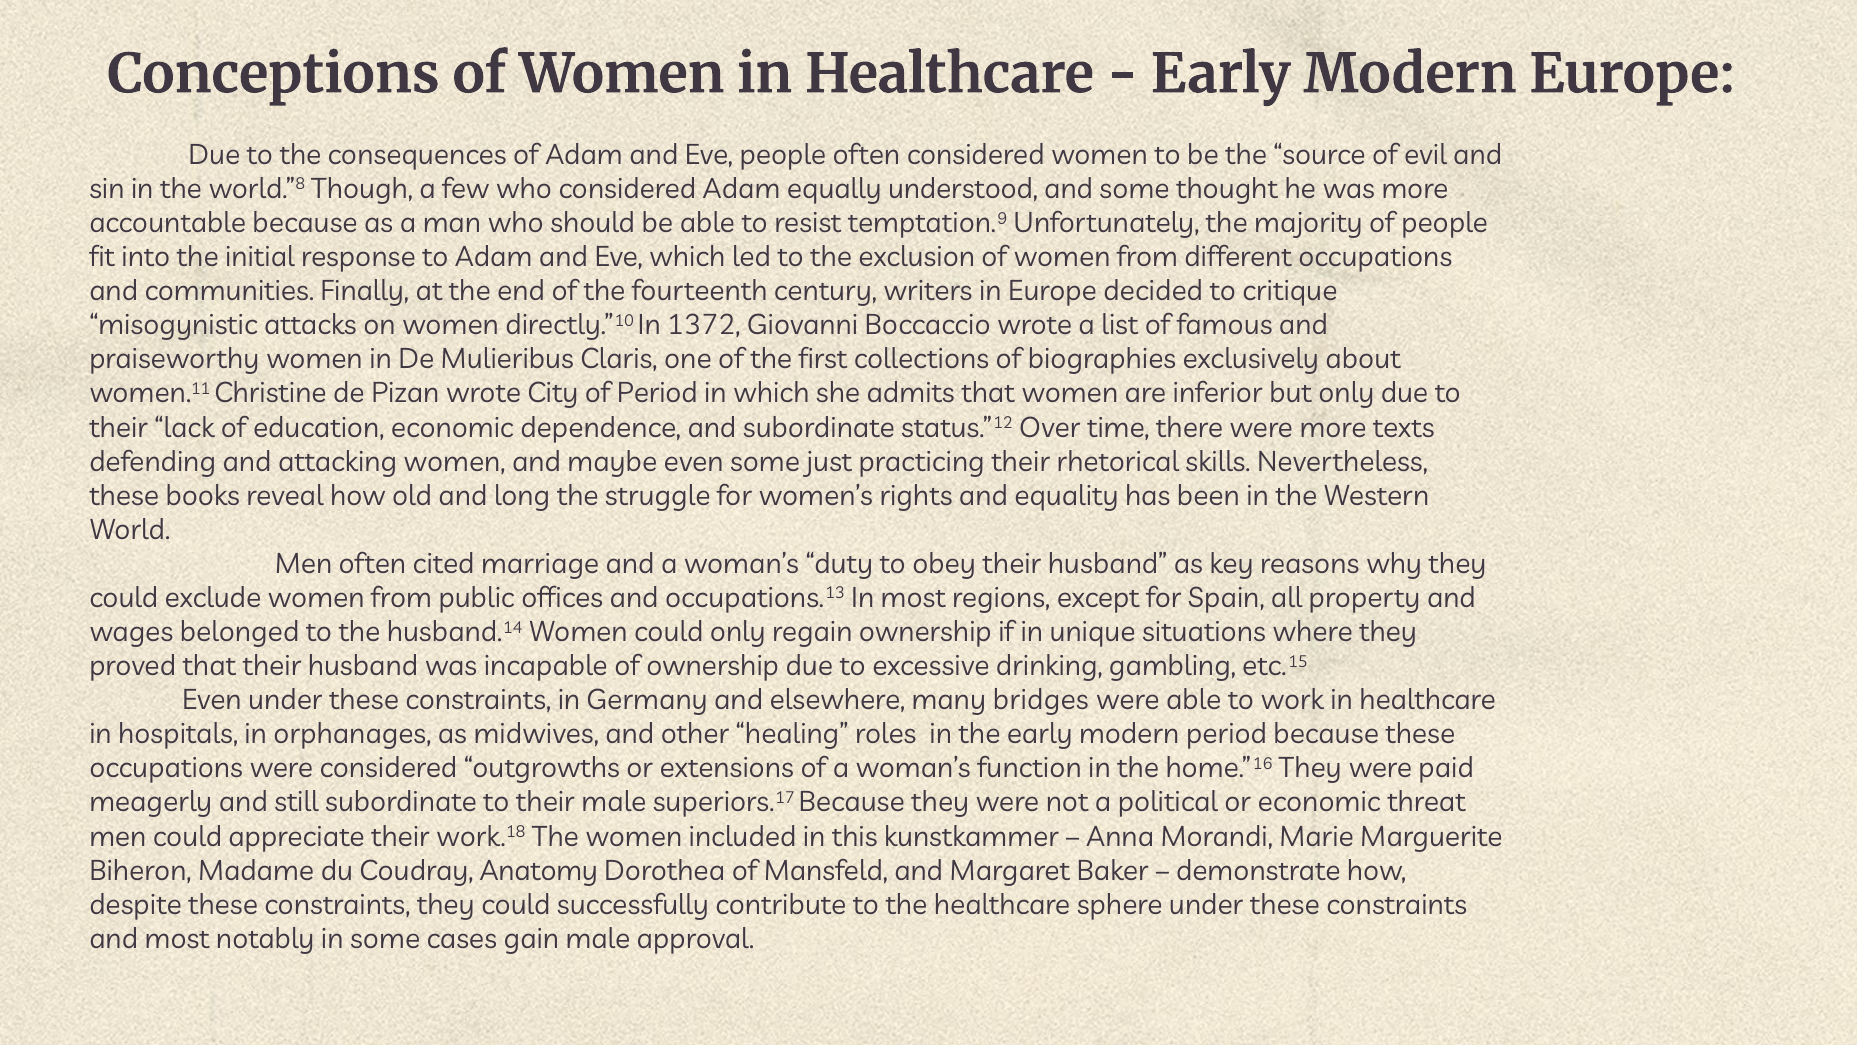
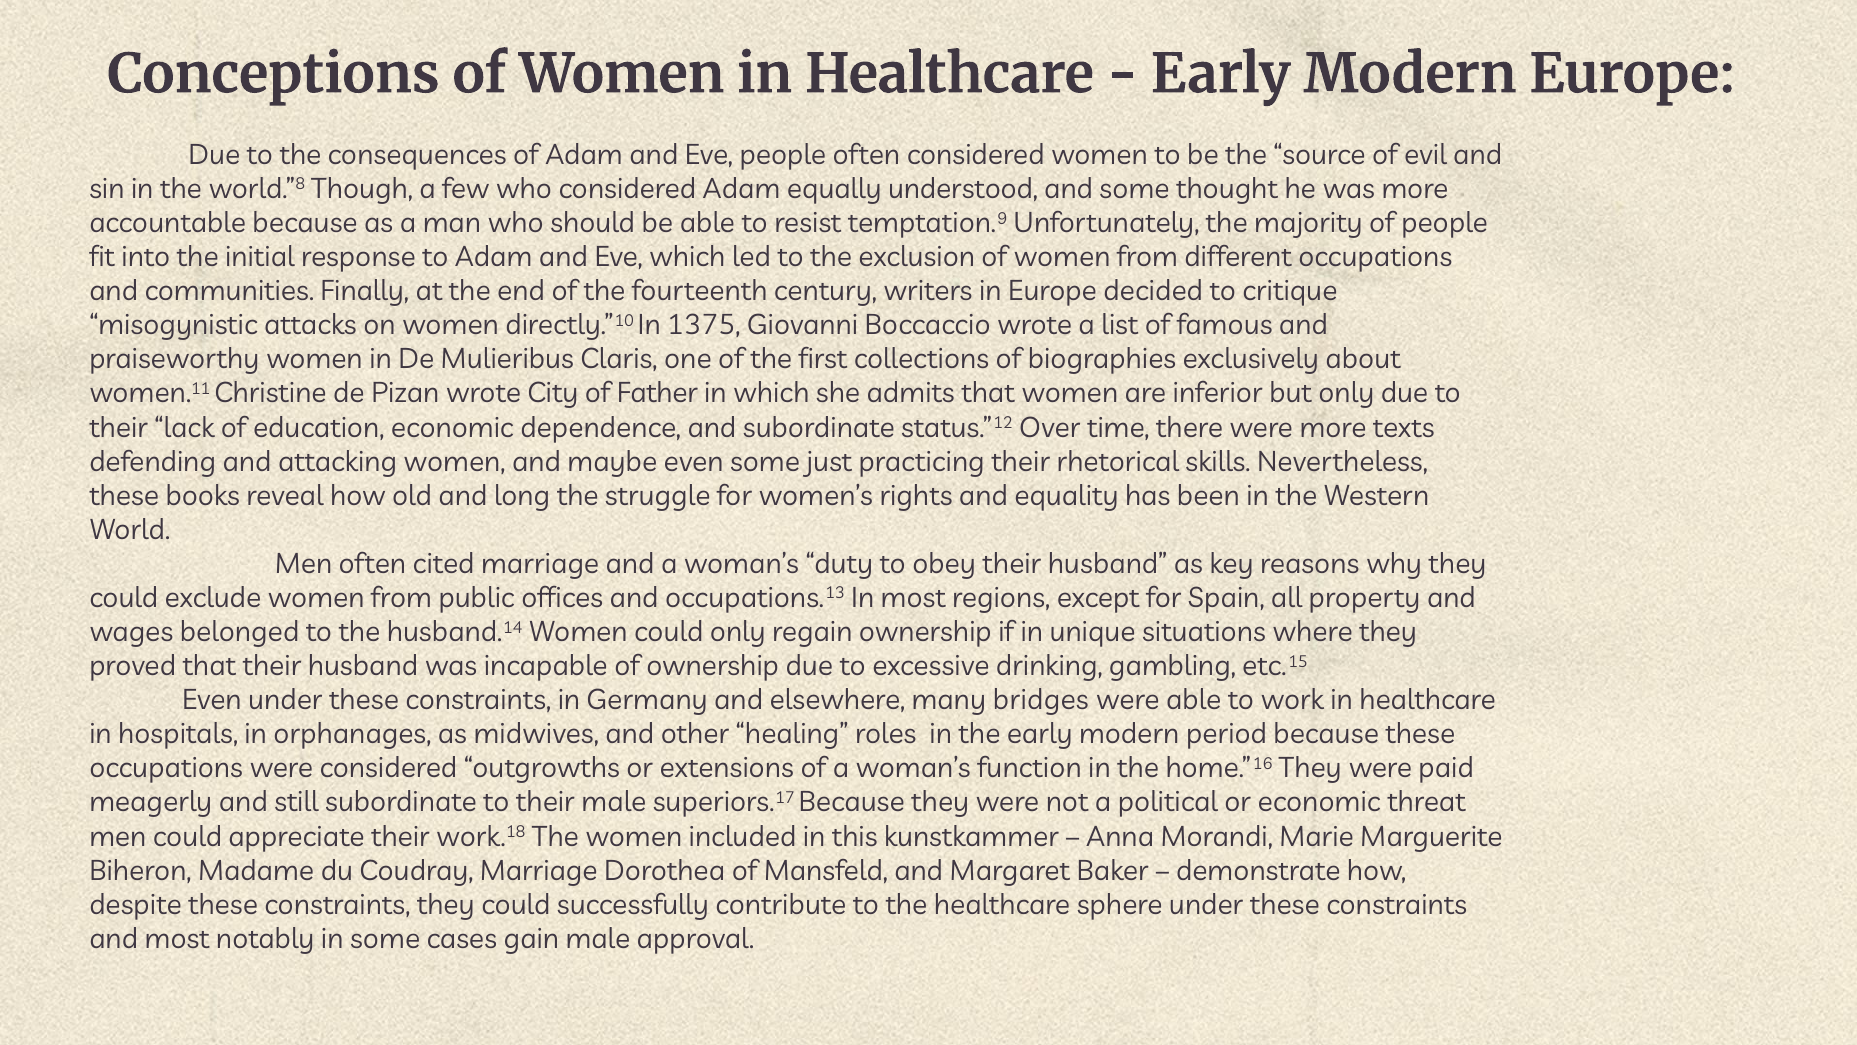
1372: 1372 -> 1375
of Period: Period -> Father
Coudray Anatomy: Anatomy -> Marriage
